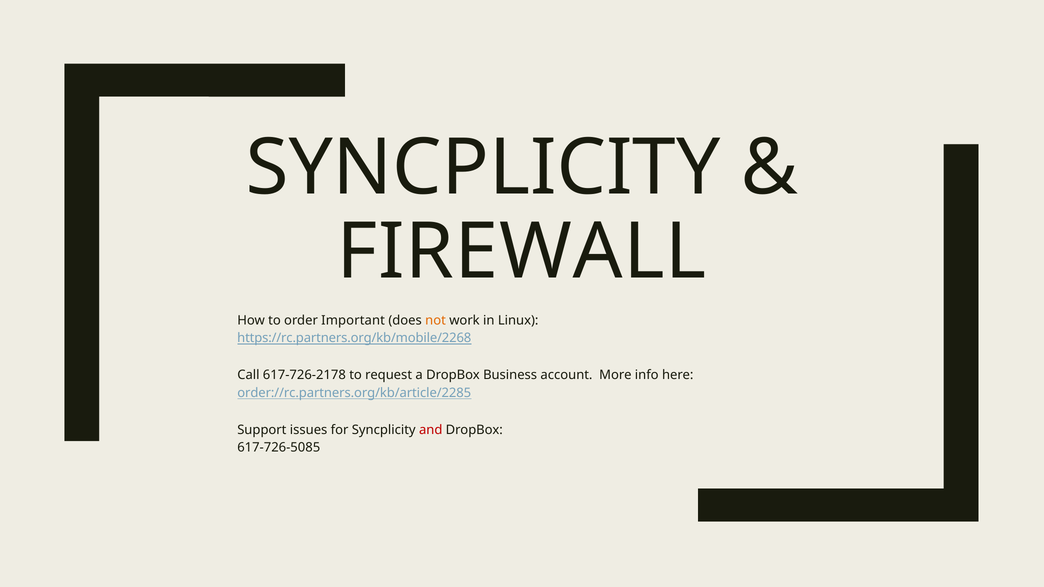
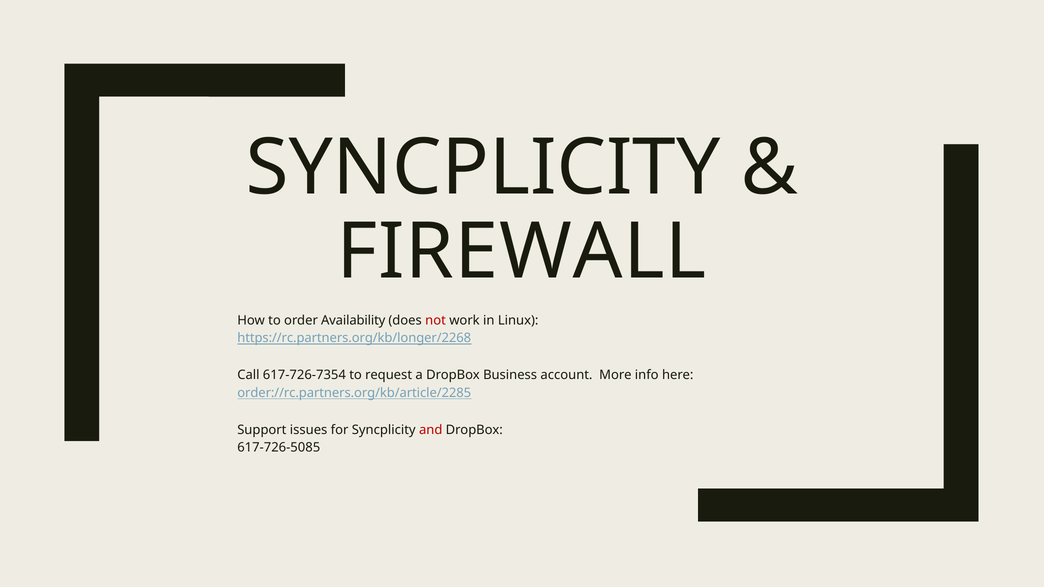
Important: Important -> Availability
not colour: orange -> red
https://rc.partners.org/kb/mobile/2268: https://rc.partners.org/kb/mobile/2268 -> https://rc.partners.org/kb/longer/2268
617-726-2178: 617-726-2178 -> 617-726-7354
